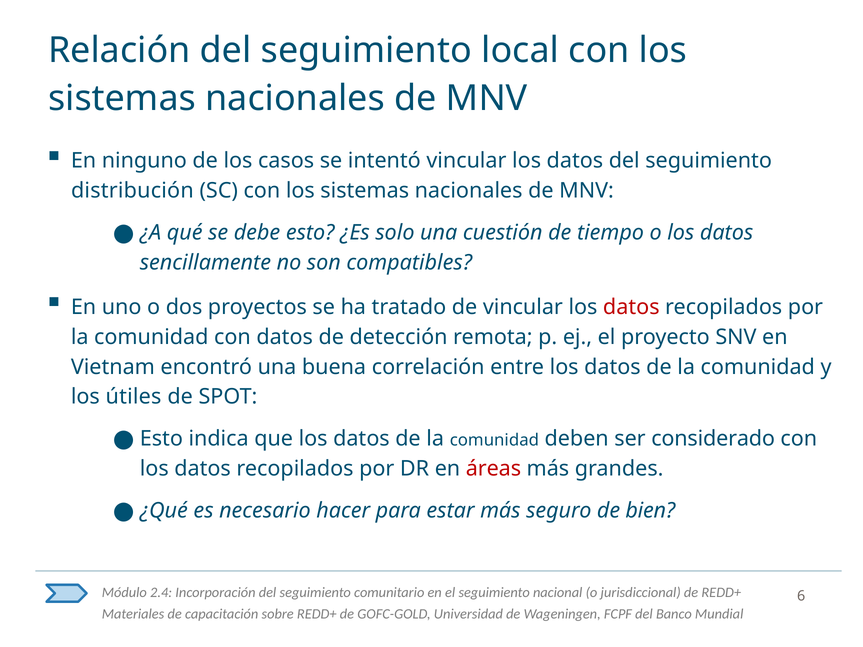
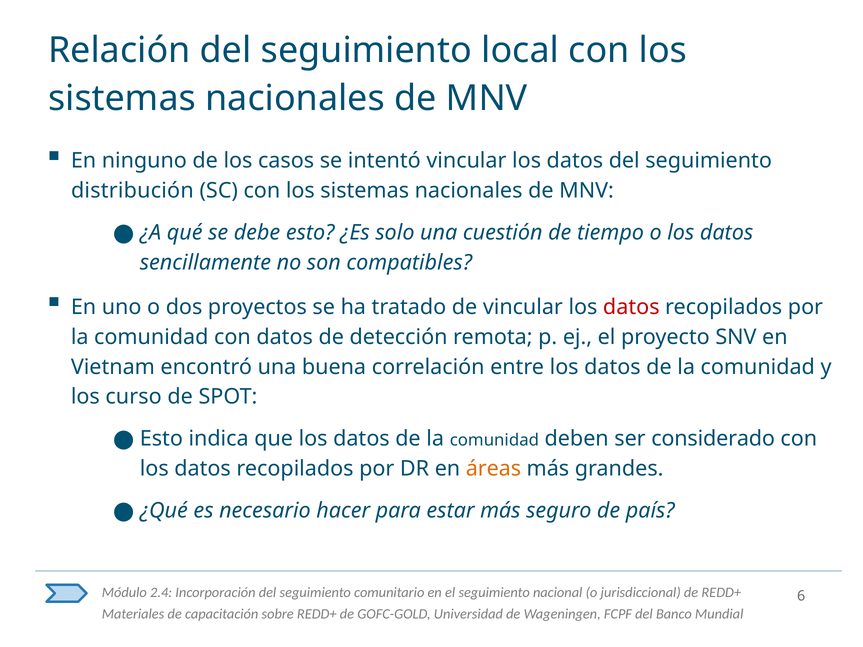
útiles: útiles -> curso
áreas colour: red -> orange
bien: bien -> país
